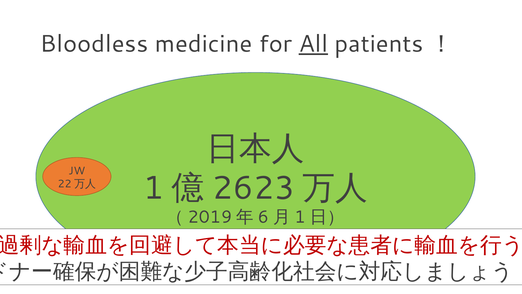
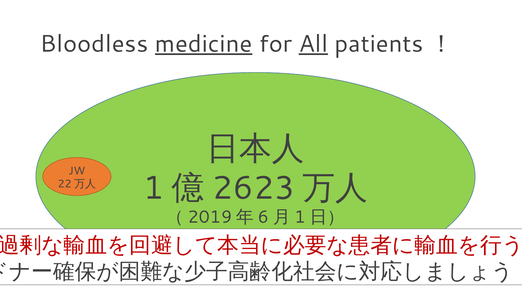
medicine underline: none -> present
